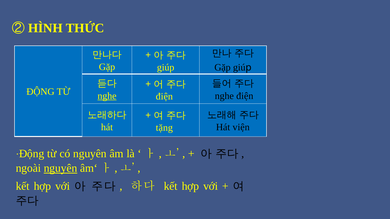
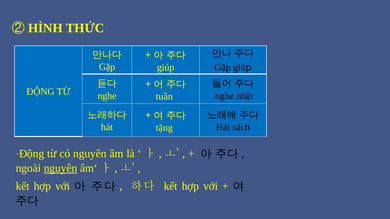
nghe at (107, 96) underline: present -> none
nghe điện: điện -> nhật
điện at (164, 97): điện -> tuần
viện: viện -> sách
